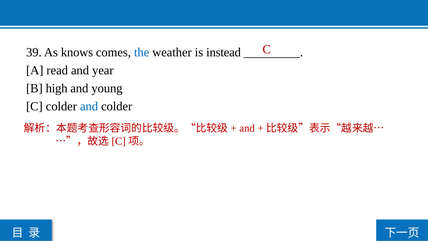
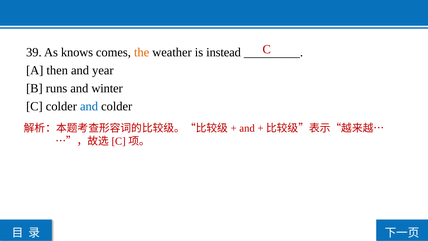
the colour: blue -> orange
read: read -> then
high: high -> runs
young: young -> winter
